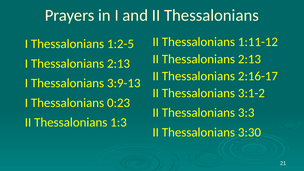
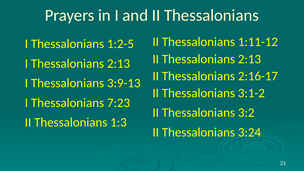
0:23: 0:23 -> 7:23
3:3: 3:3 -> 3:2
3:30: 3:30 -> 3:24
